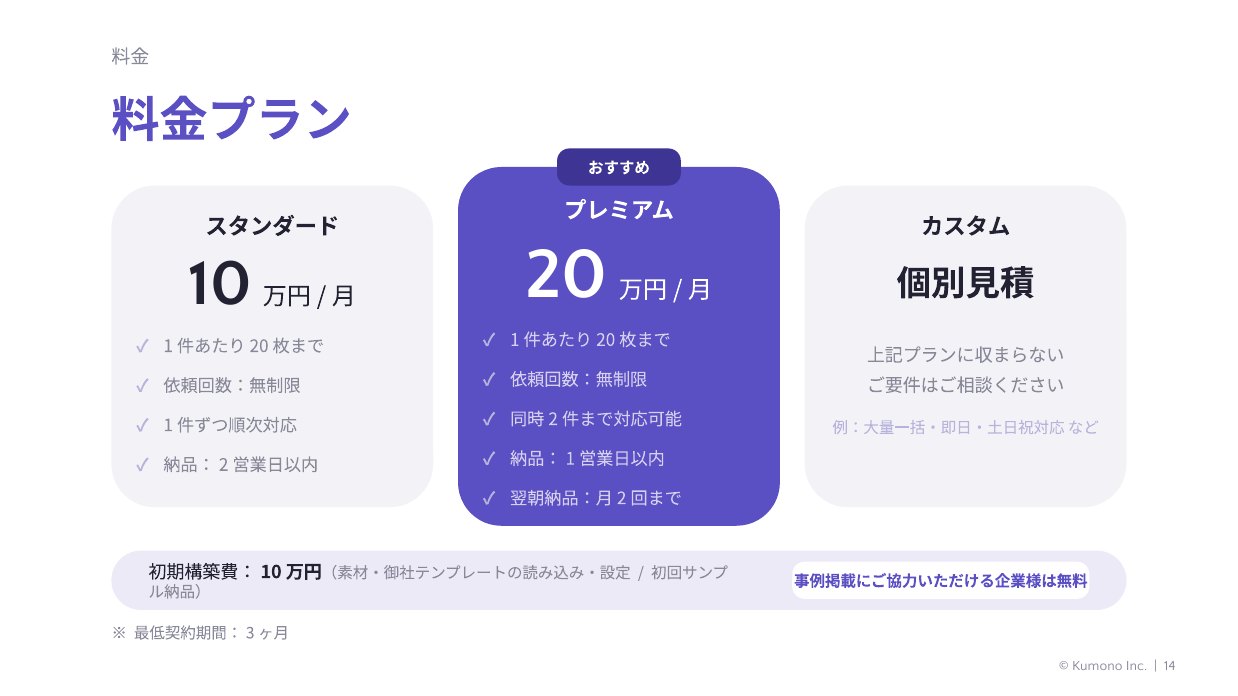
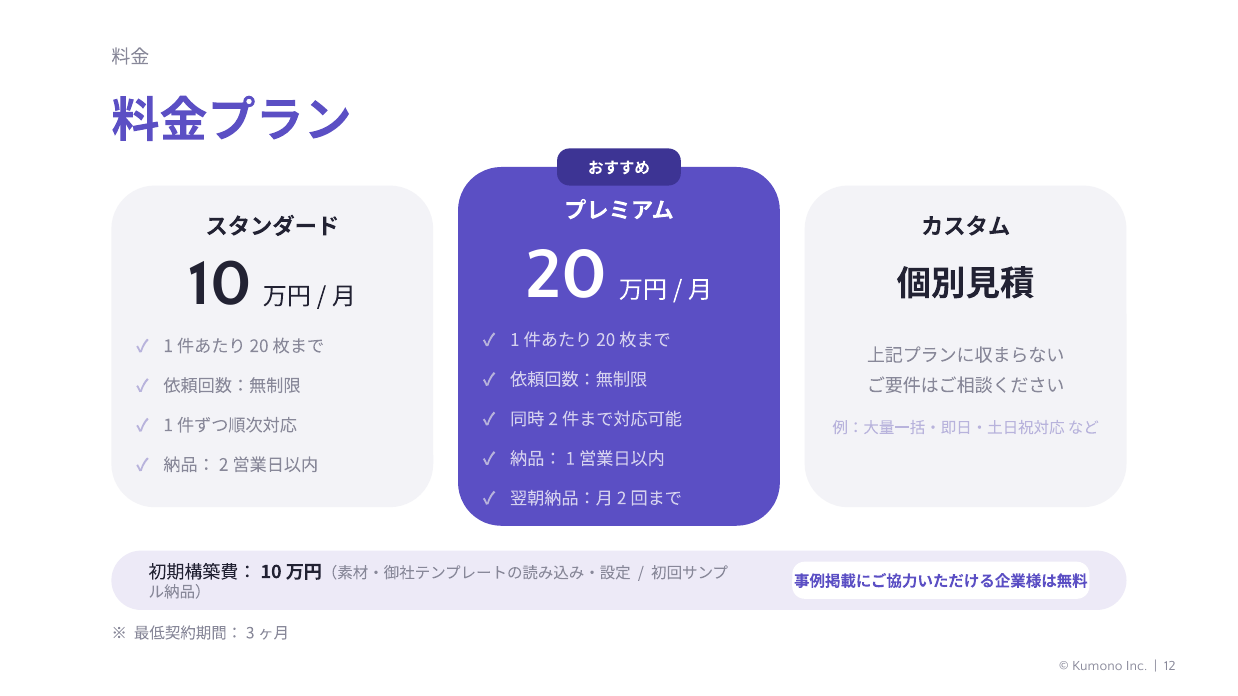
14: 14 -> 12
